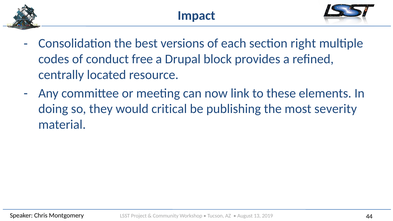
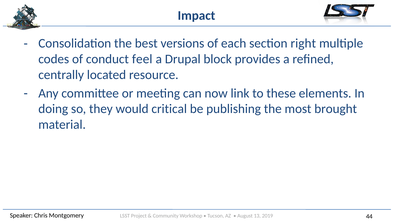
free: free -> feel
severity: severity -> brought
